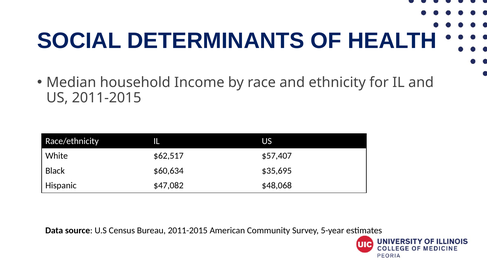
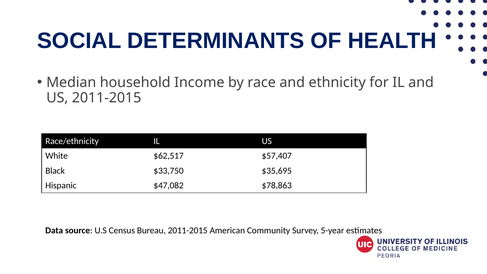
$60,634: $60,634 -> $33,750
$48,068: $48,068 -> $78,863
